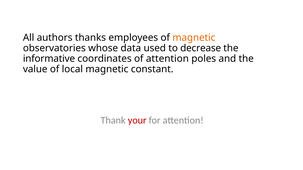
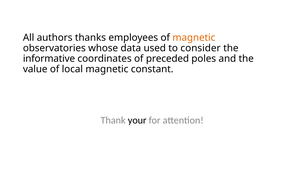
decrease: decrease -> consider
of attention: attention -> preceded
your colour: red -> black
